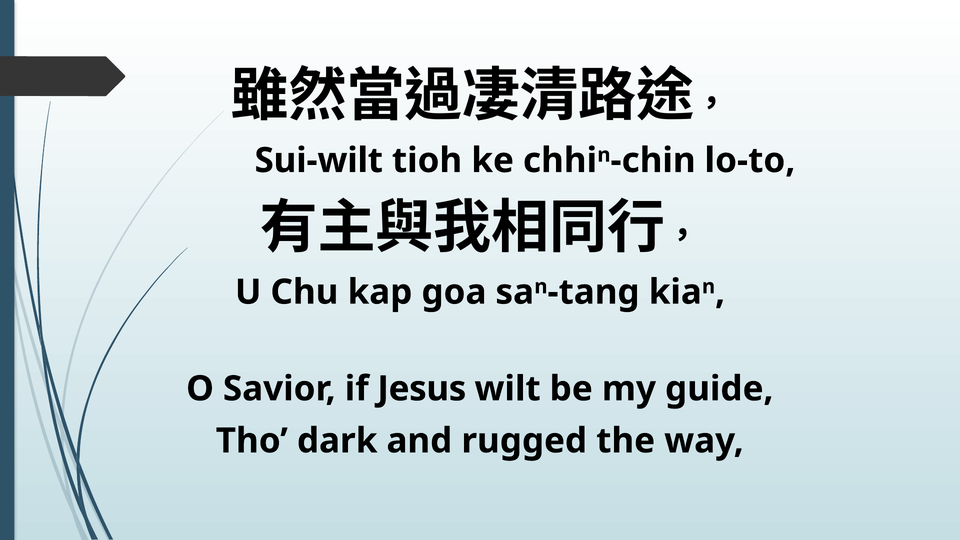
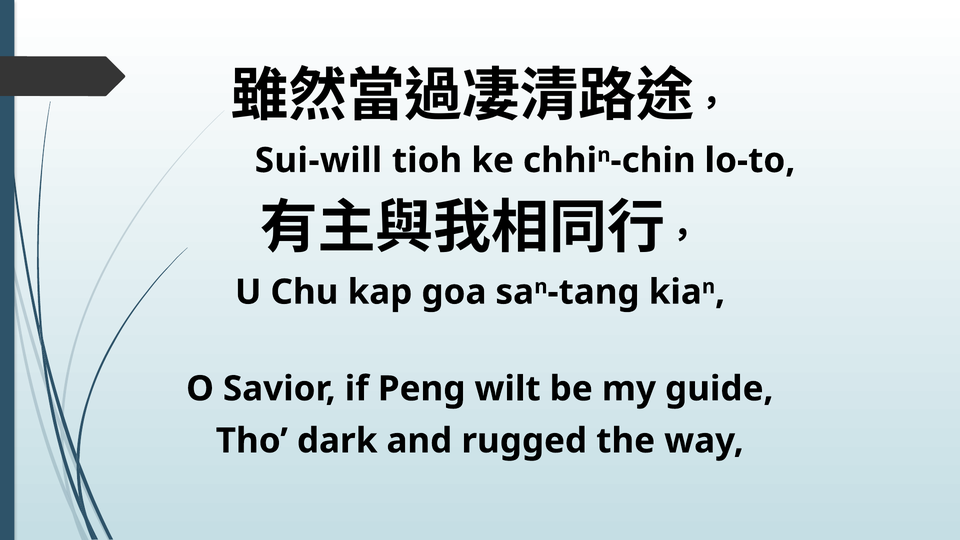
Sui-wilt: Sui-wilt -> Sui-will
Jesus: Jesus -> Peng
